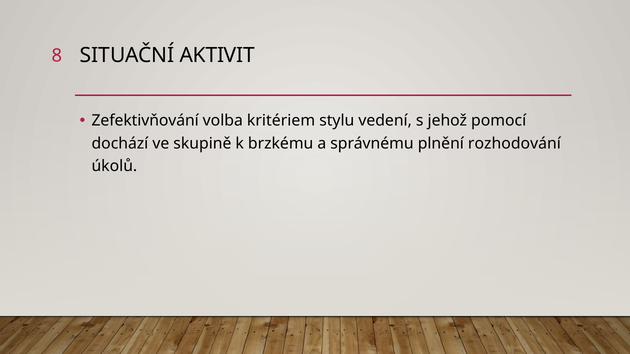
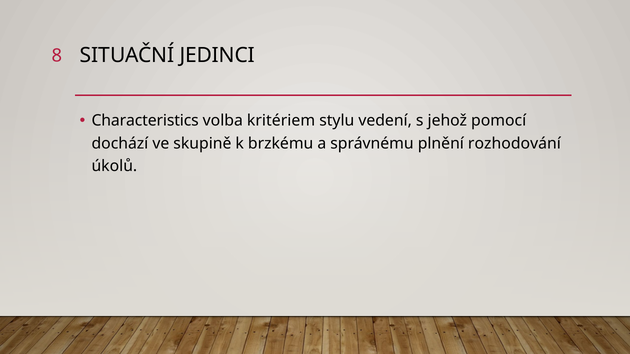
AKTIVIT: AKTIVIT -> JEDINCI
Zefektivňování: Zefektivňování -> Characteristics
